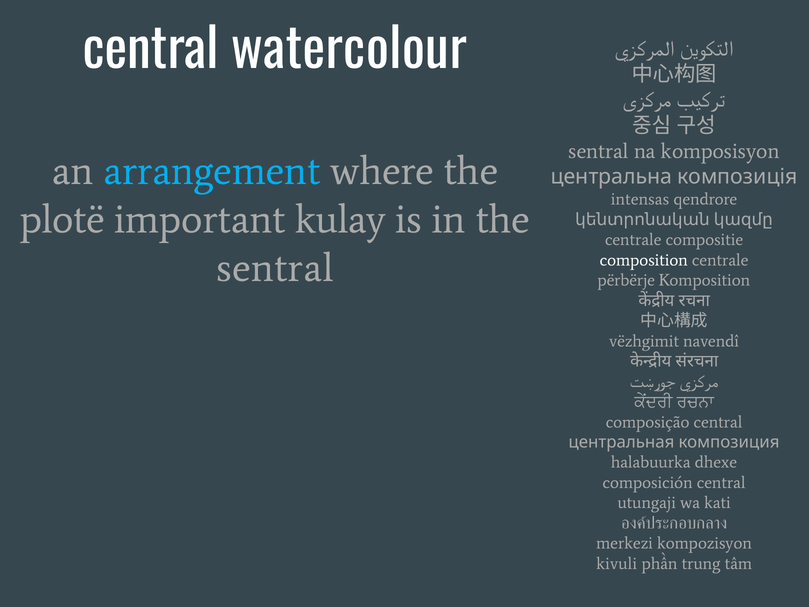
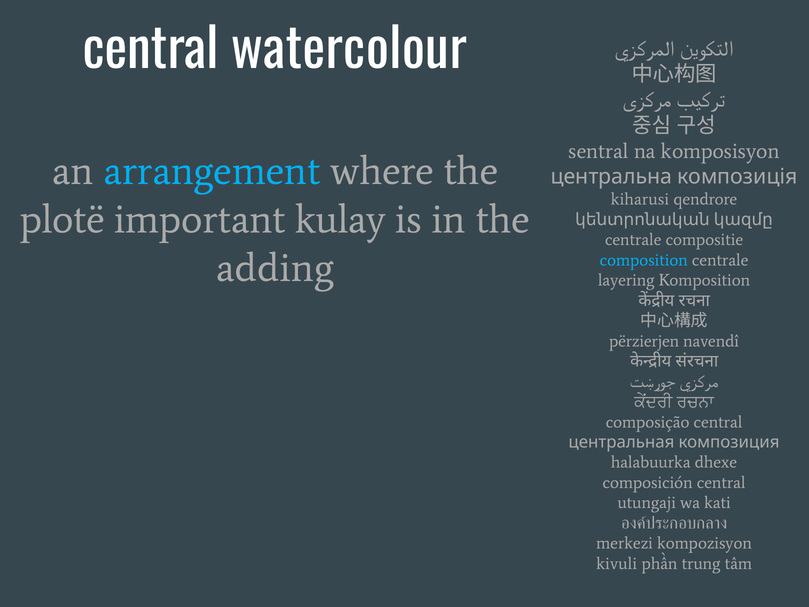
intensas: intensas -> kiharusi
sentral at (275, 268): sentral -> adding
composition colour: white -> light blue
përbërje: përbërje -> layering
vëzhgimit: vëzhgimit -> përzierjen
